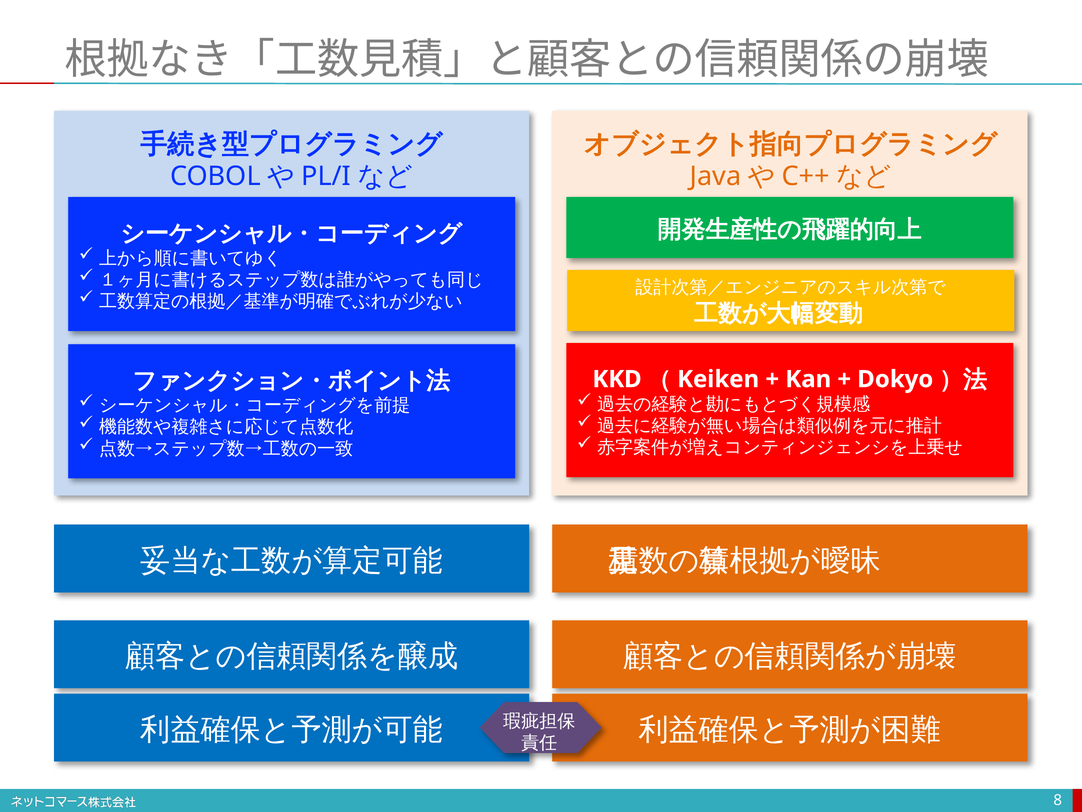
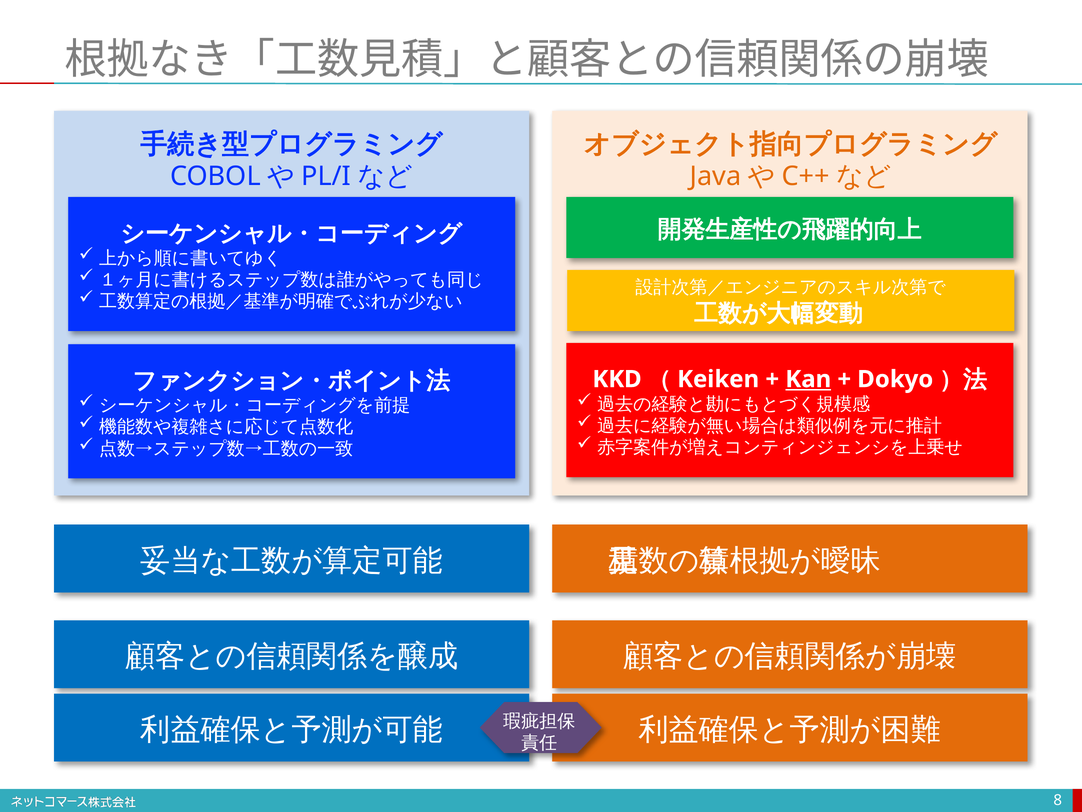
Kan underline: none -> present
